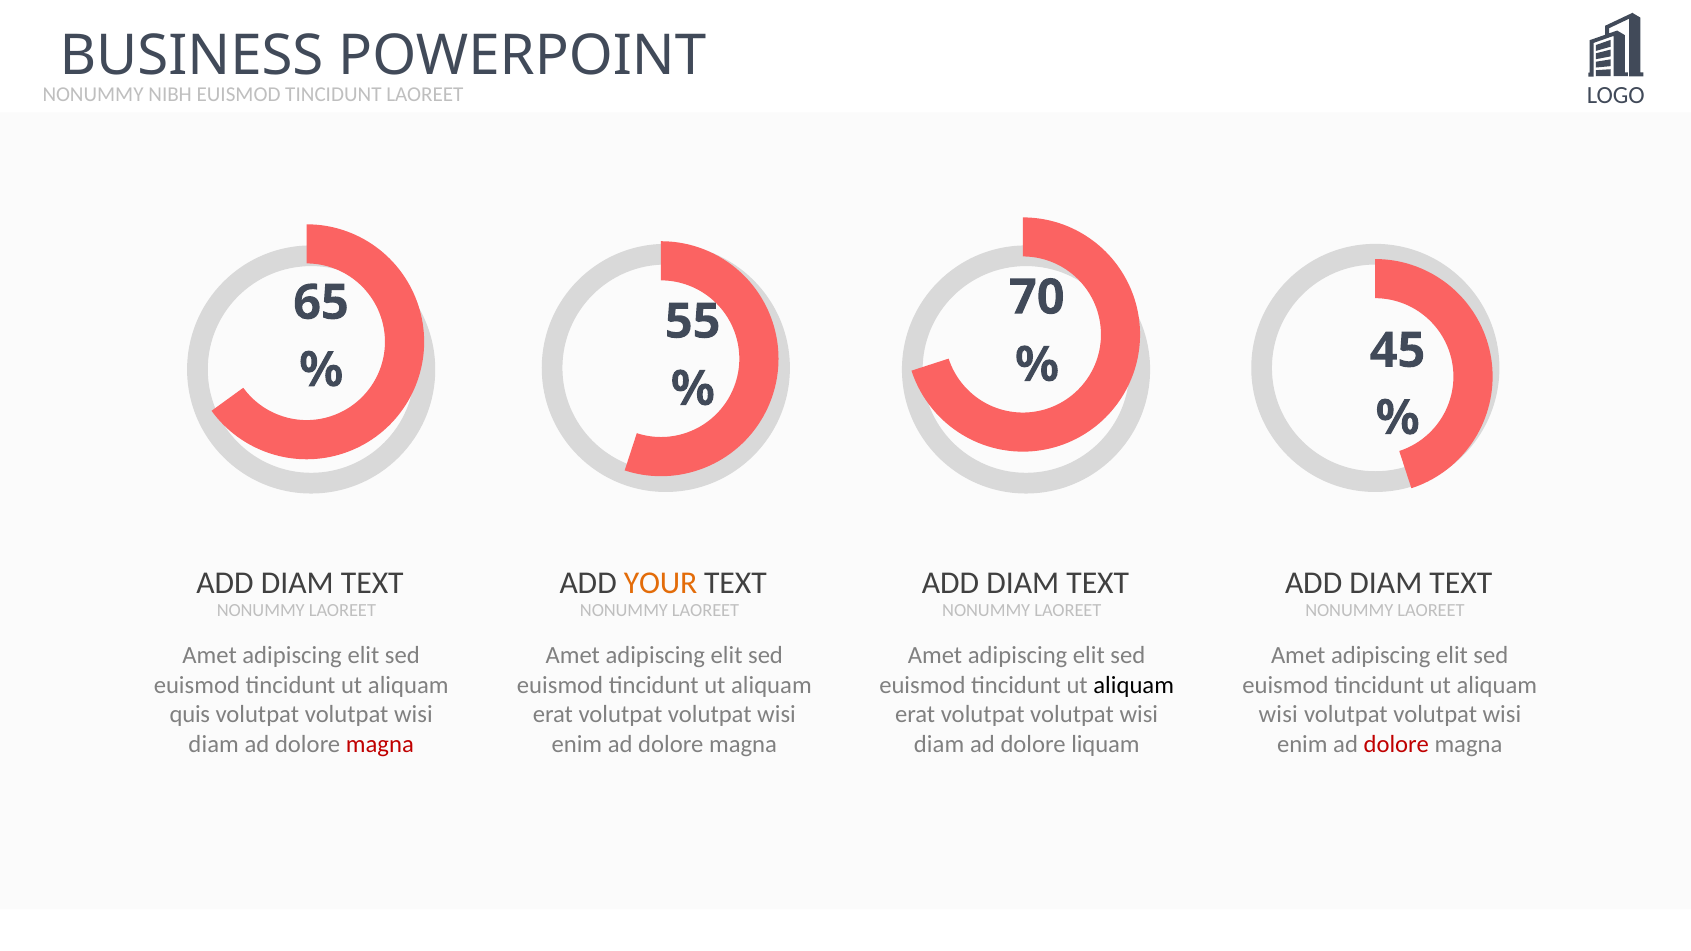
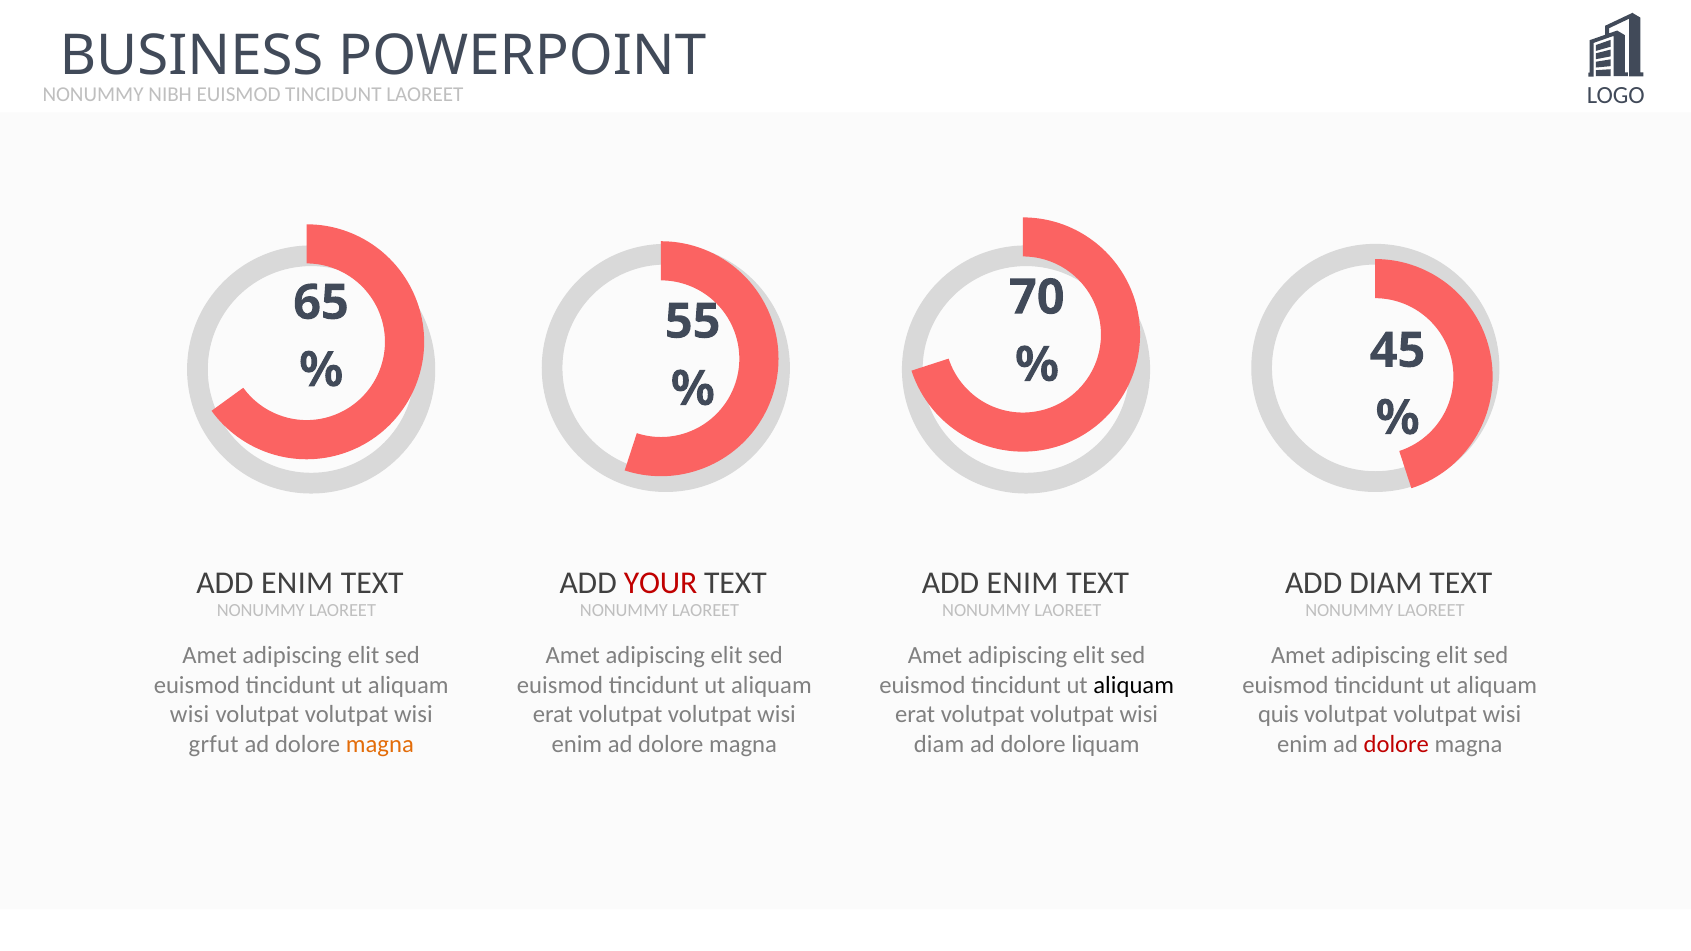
DIAM at (297, 583): DIAM -> ENIM
YOUR colour: orange -> red
DIAM at (1023, 583): DIAM -> ENIM
quis at (190, 715): quis -> wisi
wisi at (1278, 715): wisi -> quis
diam at (214, 744): diam -> grfut
magna at (380, 744) colour: red -> orange
